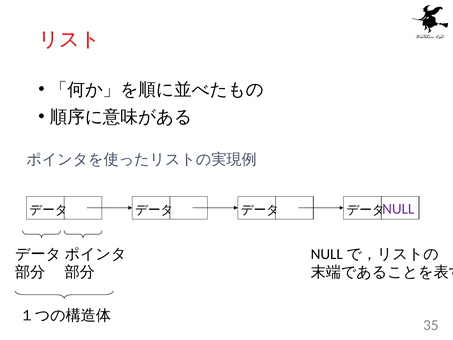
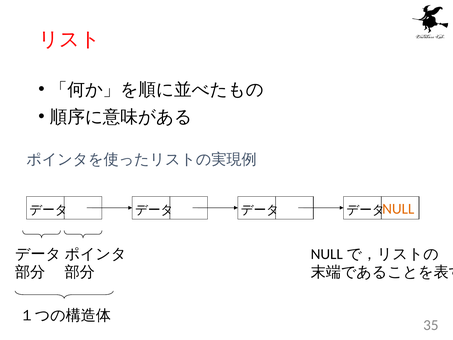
NULL colour: purple -> orange
